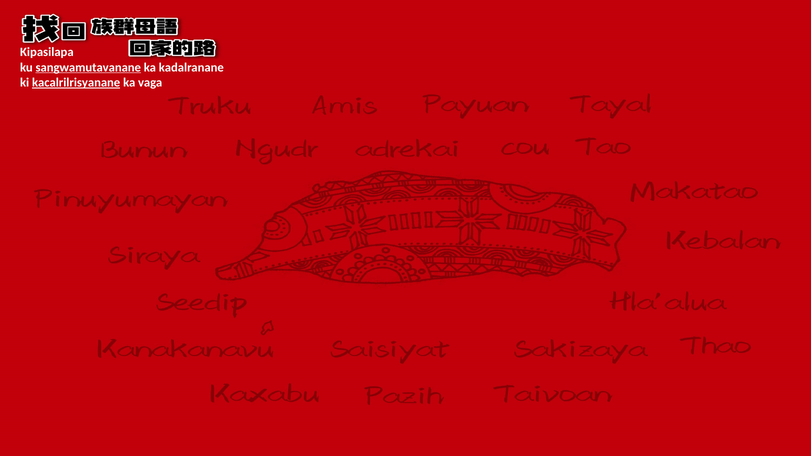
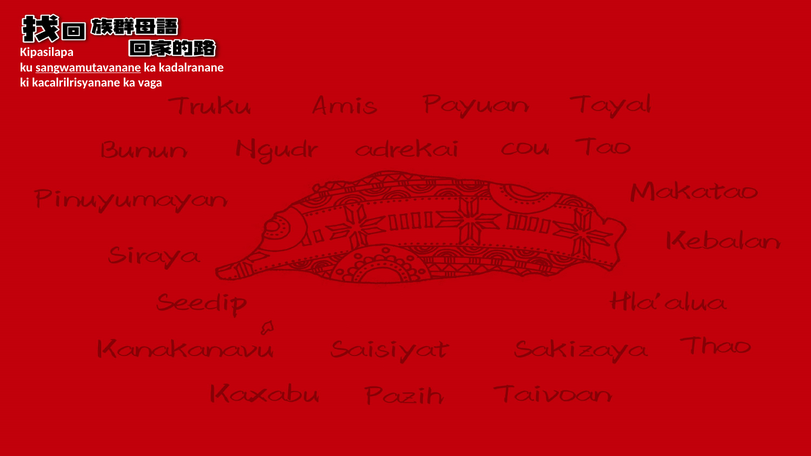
kacalrilrisyanane underline: present -> none
